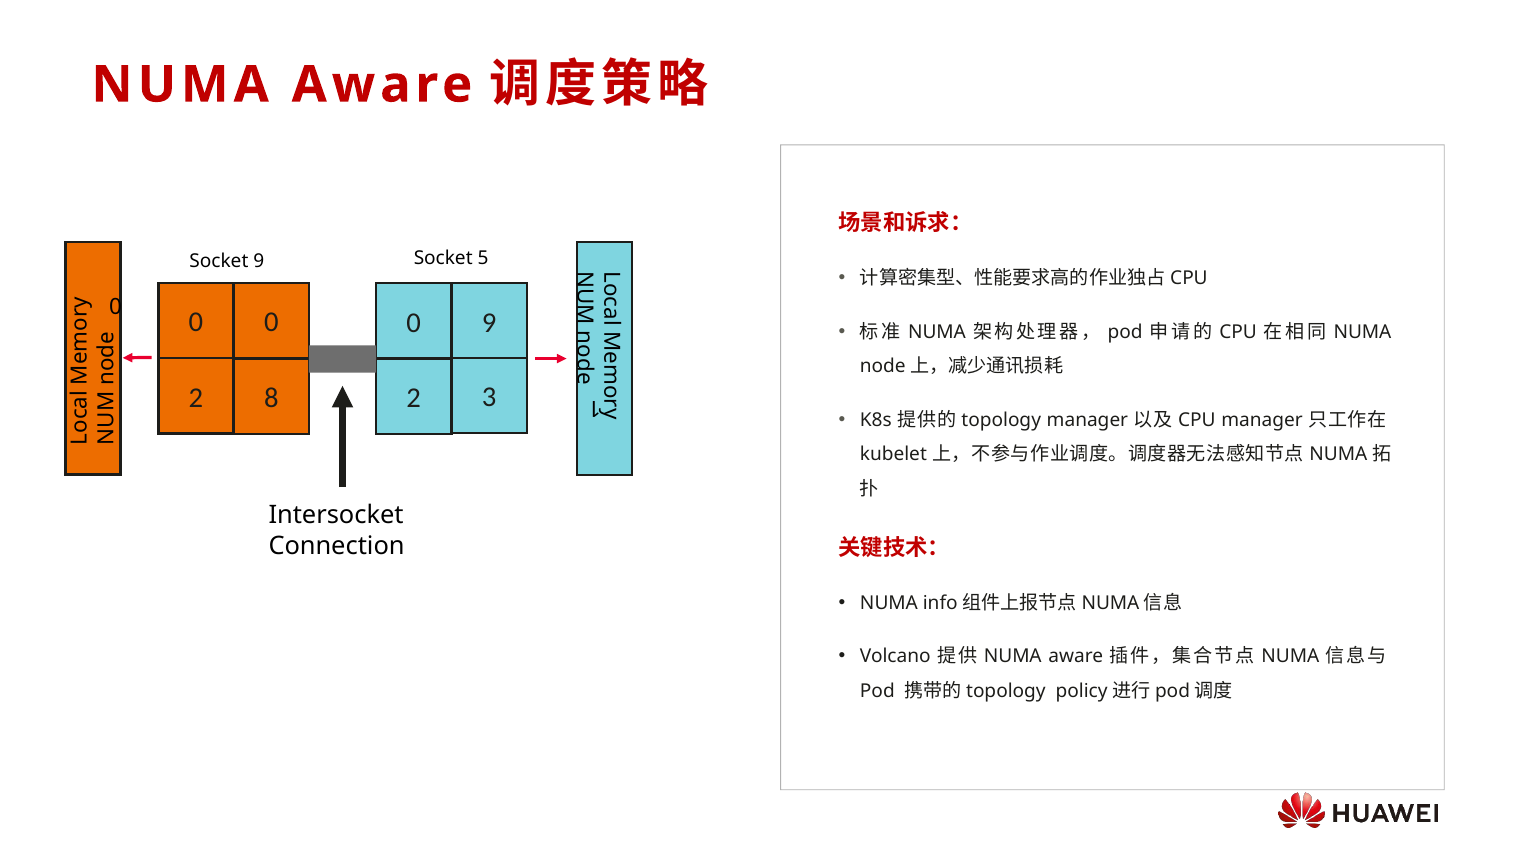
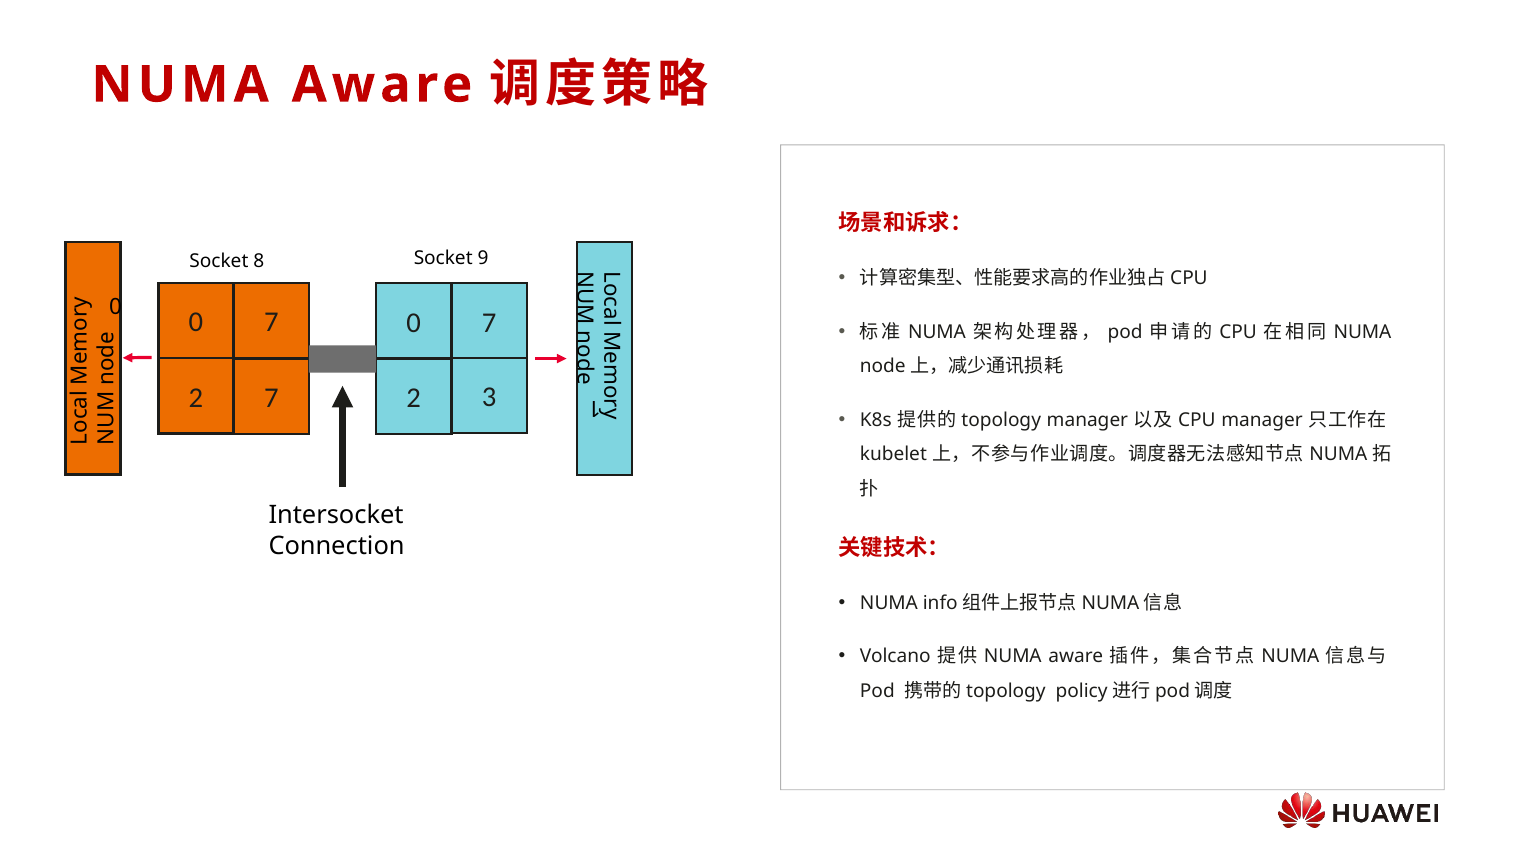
5: 5 -> 9
Socket 9: 9 -> 8
0 at (271, 322): 0 -> 7
9 at (489, 323): 9 -> 7
2 8: 8 -> 7
